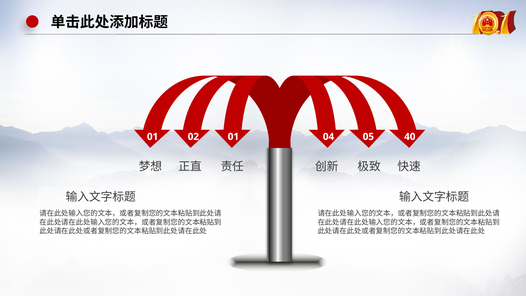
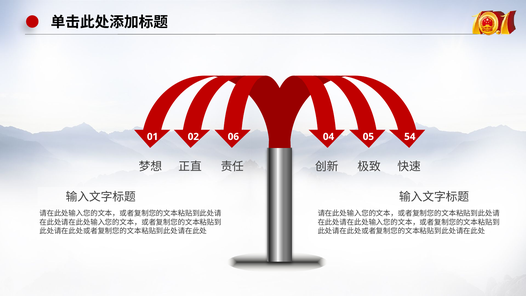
02 01: 01 -> 06
40: 40 -> 54
